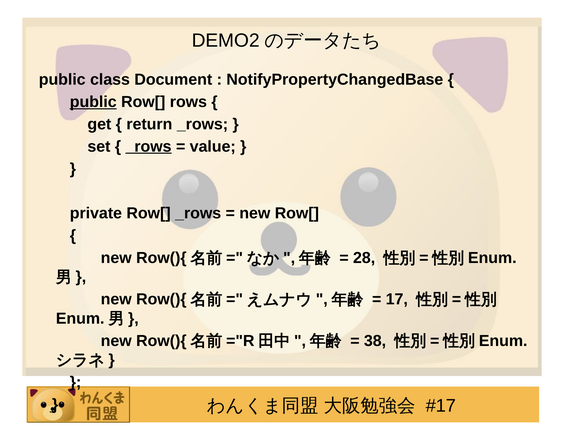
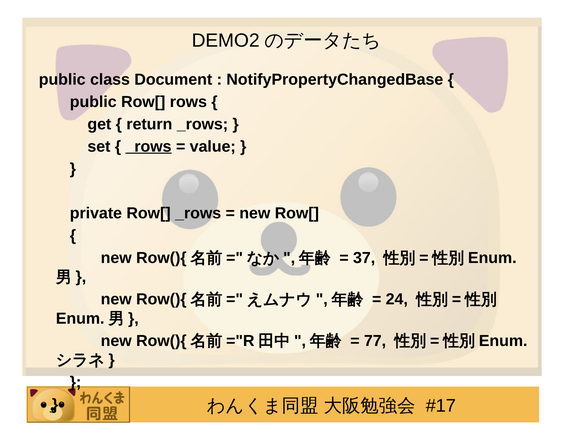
public at (93, 102) underline: present -> none
28: 28 -> 37
17: 17 -> 24
38: 38 -> 77
